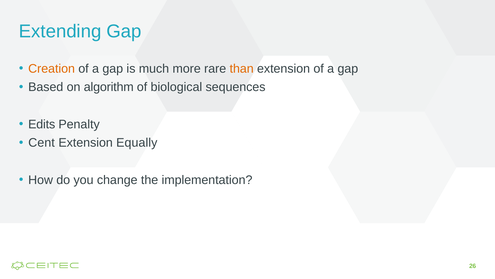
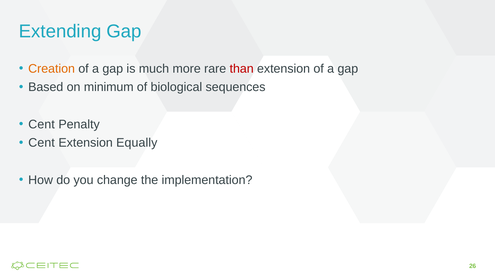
than colour: orange -> red
algorithm: algorithm -> minimum
Edits at (42, 124): Edits -> Cent
